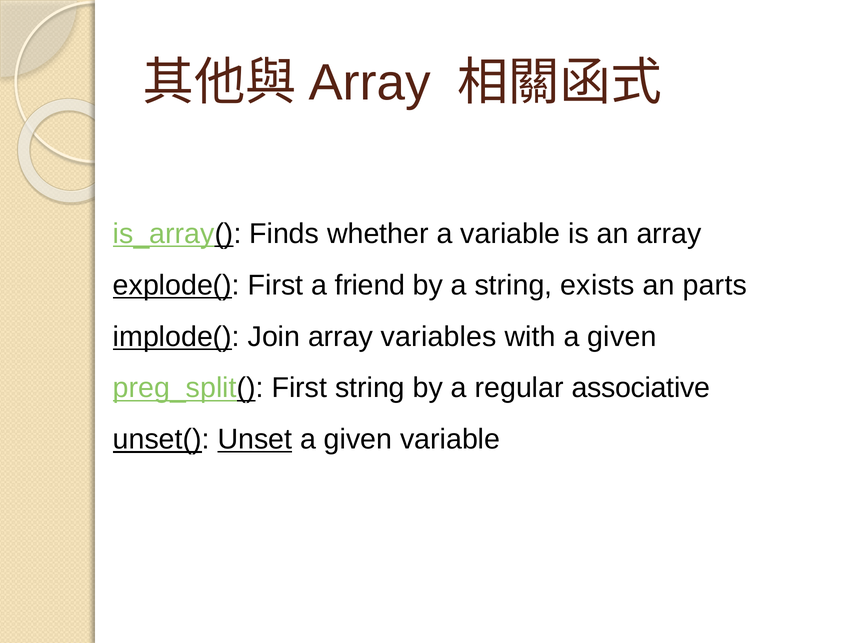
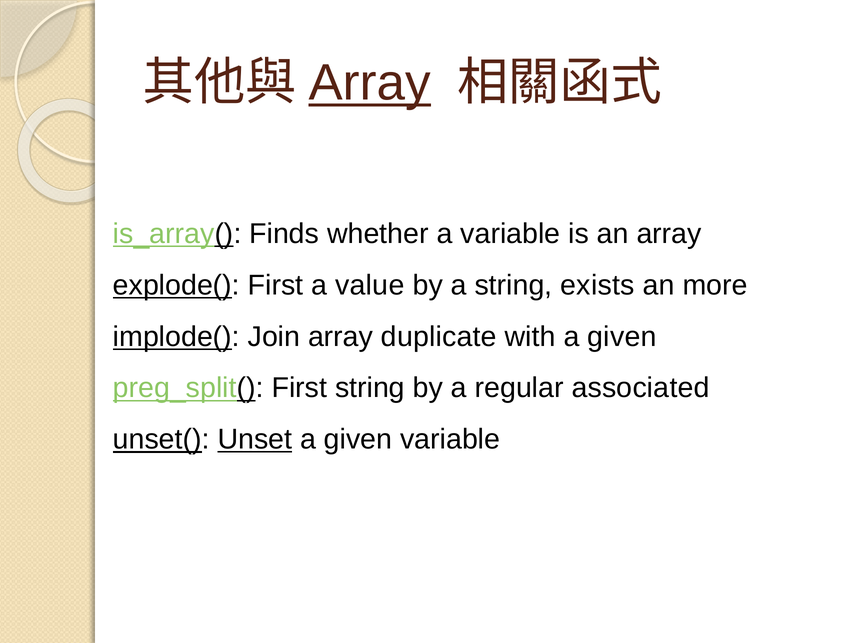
Array at (370, 83) underline: none -> present
friend: friend -> value
parts: parts -> more
variables: variables -> duplicate
associative: associative -> associated
